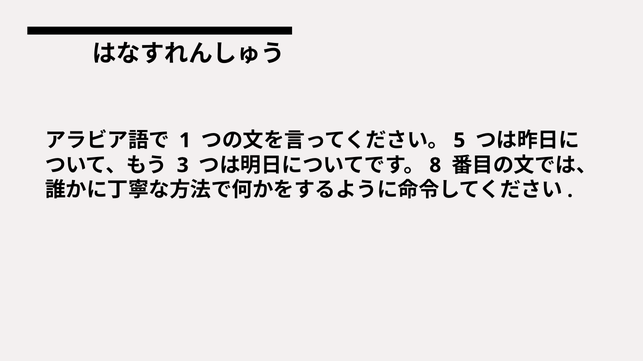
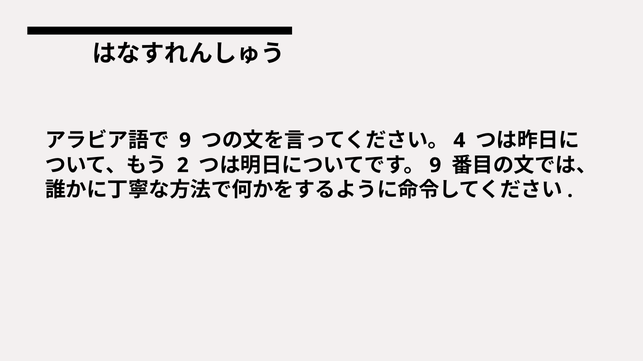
1 at (185, 141): 1 -> 9
5: 5 -> 4
3: 3 -> 2
8 at (435, 166): 8 -> 9
